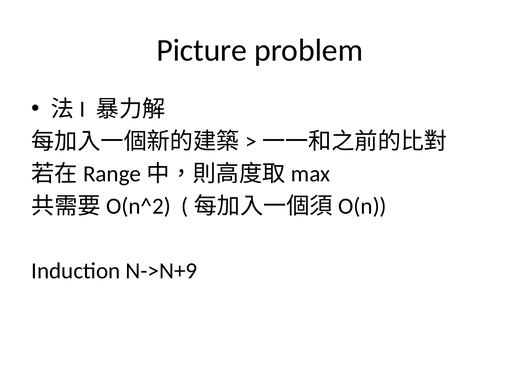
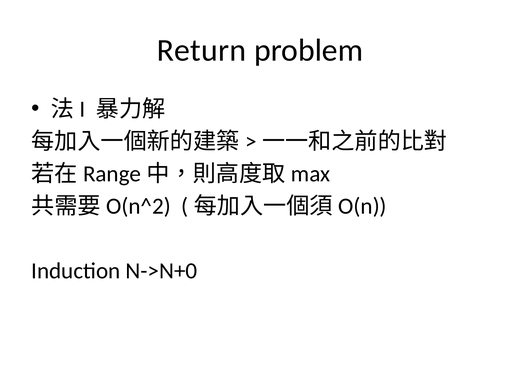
Picture: Picture -> Return
N->N+9: N->N+9 -> N->N+0
